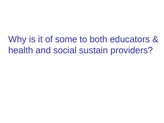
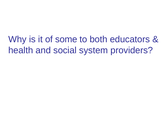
sustain: sustain -> system
